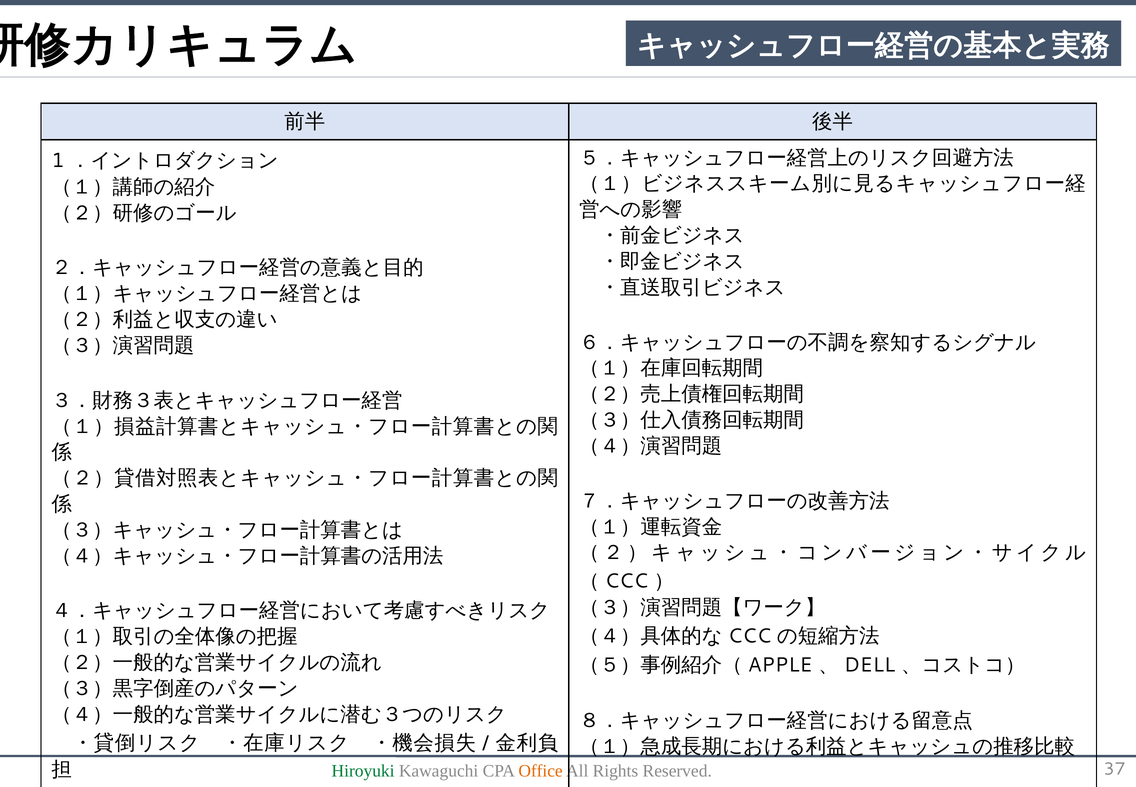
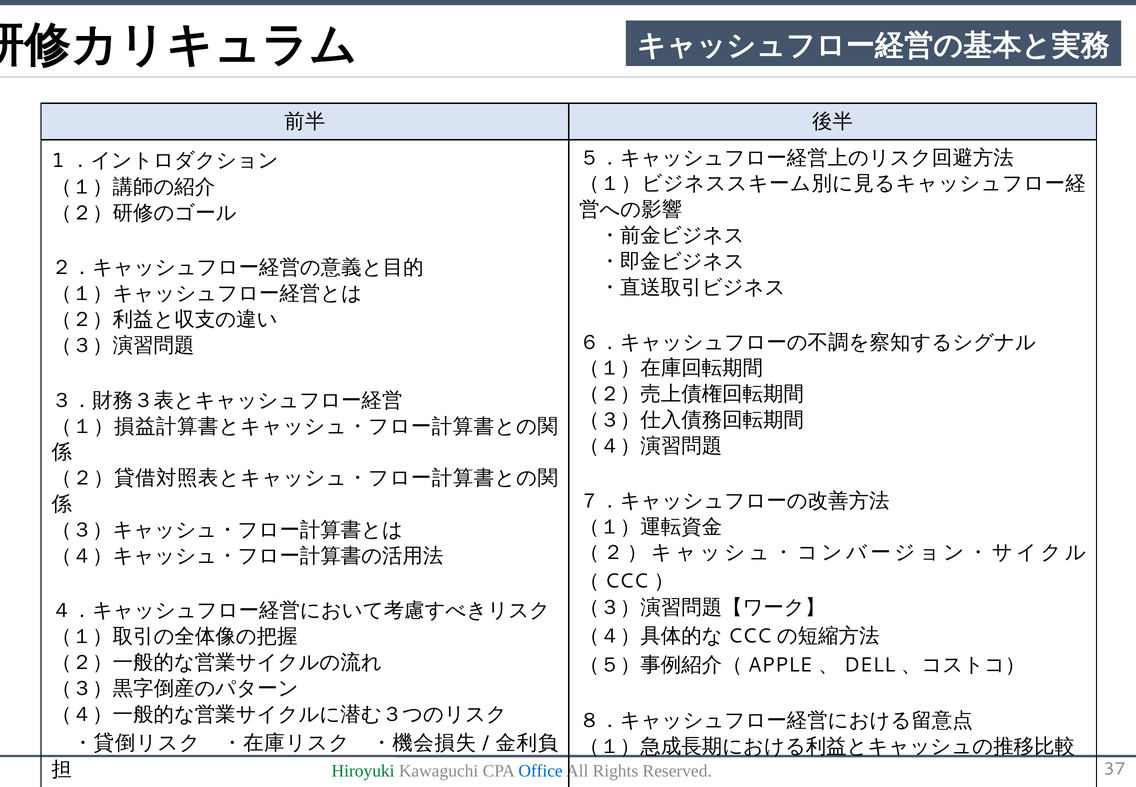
Office colour: orange -> blue
